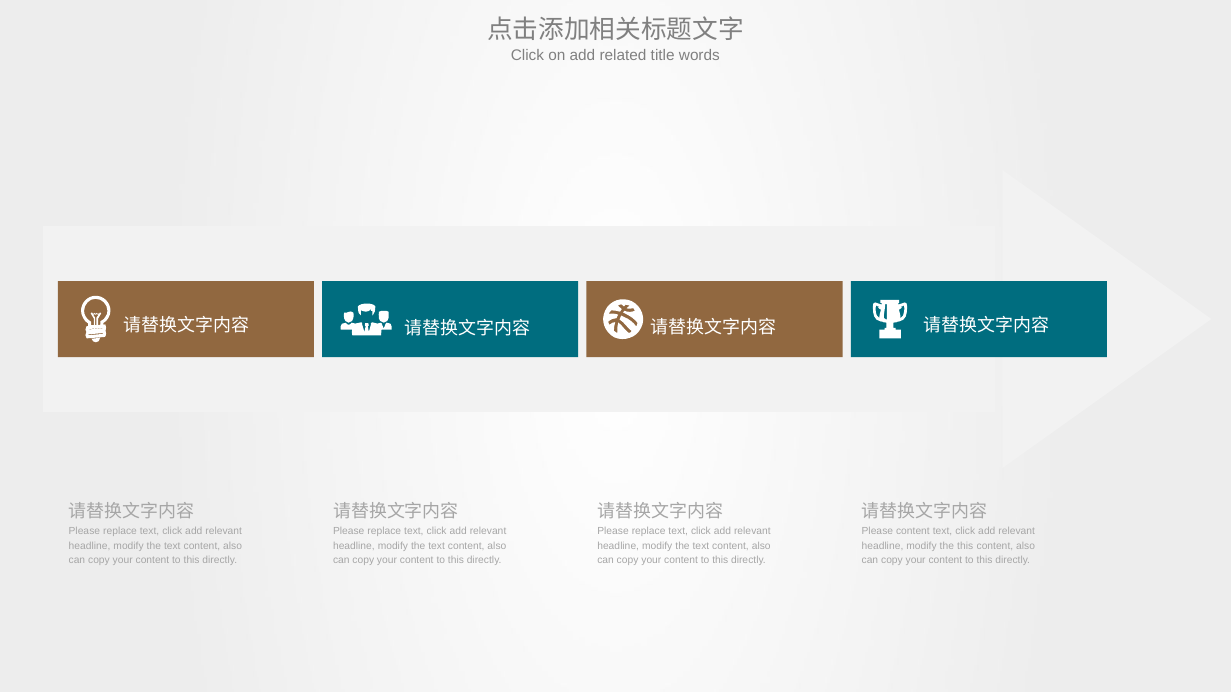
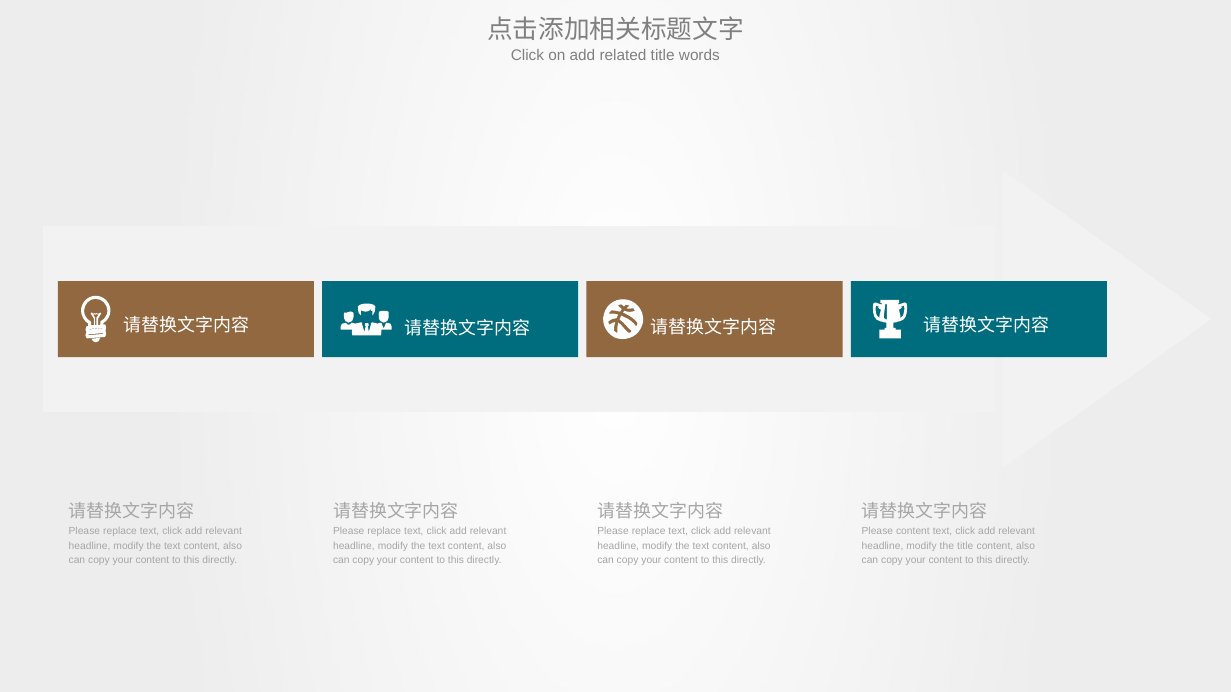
the this: this -> title
